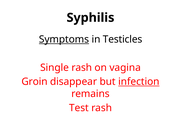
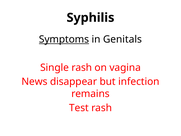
Testicles: Testicles -> Genitals
Groin: Groin -> News
infection underline: present -> none
